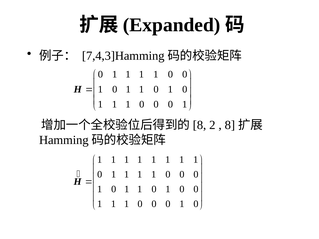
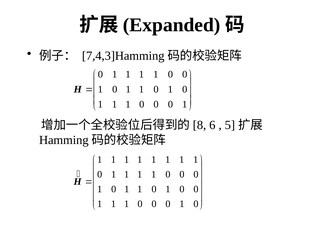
2: 2 -> 6
8 at (230, 125): 8 -> 5
